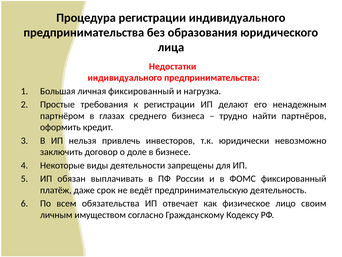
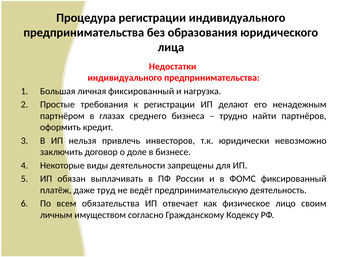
срок: срок -> труд
